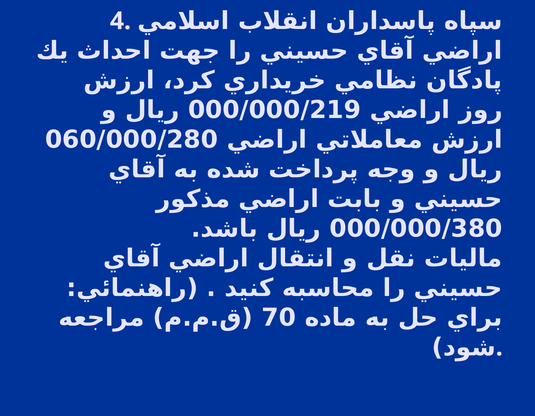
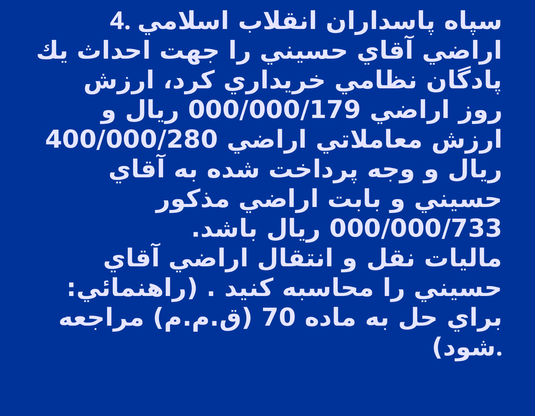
000/000/219: 000/000/219 -> 000/000/179
060/000/280: 060/000/280 -> 400/000/280
000/000/380: 000/000/380 -> 000/000/733
